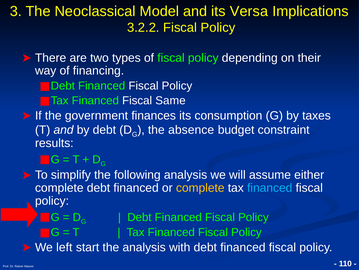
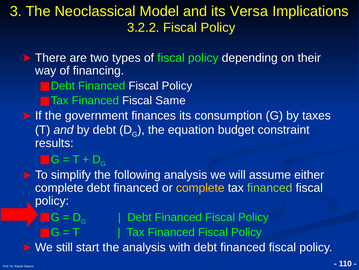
absence: absence -> equation
financed at (270, 187) colour: light blue -> light green
left: left -> still
